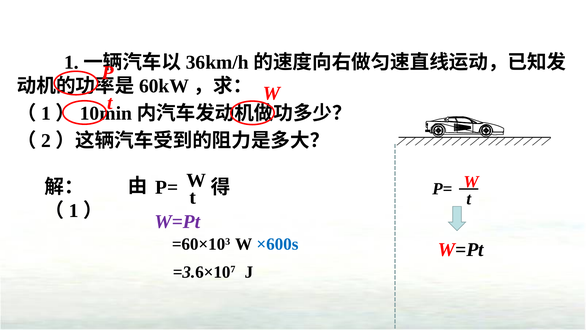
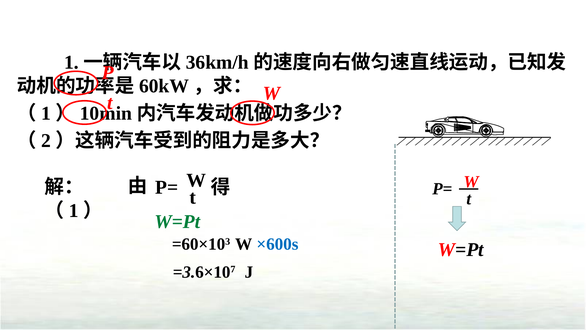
W=Pt at (177, 221) colour: purple -> green
